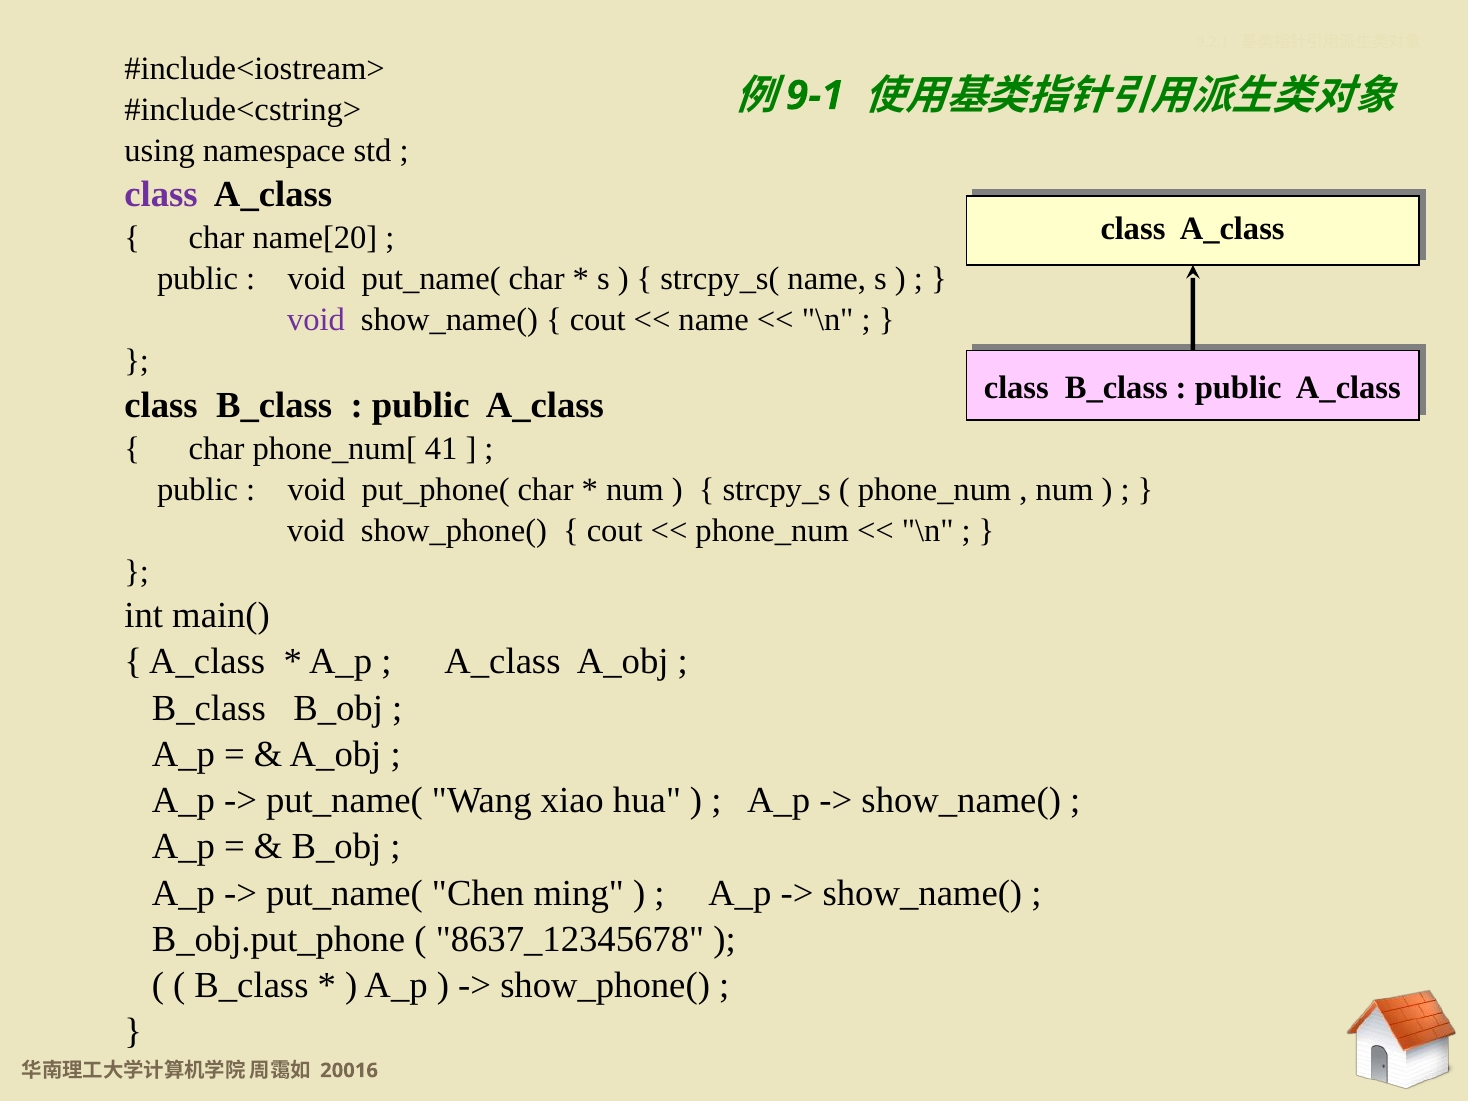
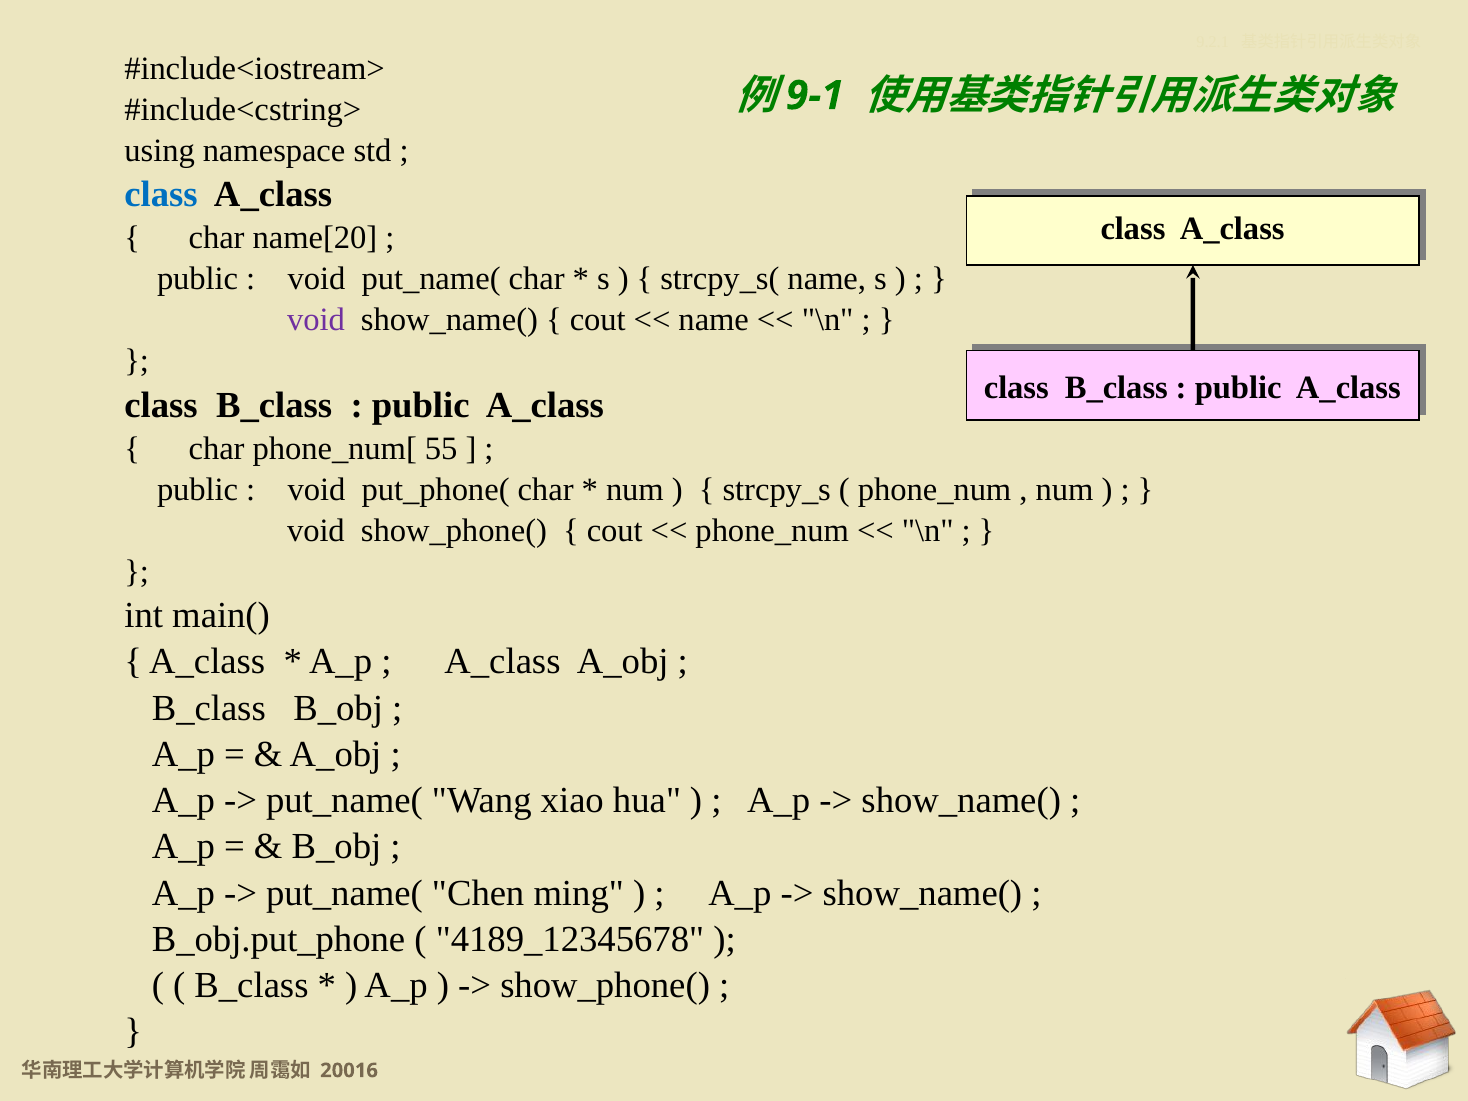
class at (161, 195) colour: purple -> blue
41: 41 -> 55
8637_12345678: 8637_12345678 -> 4189_12345678
